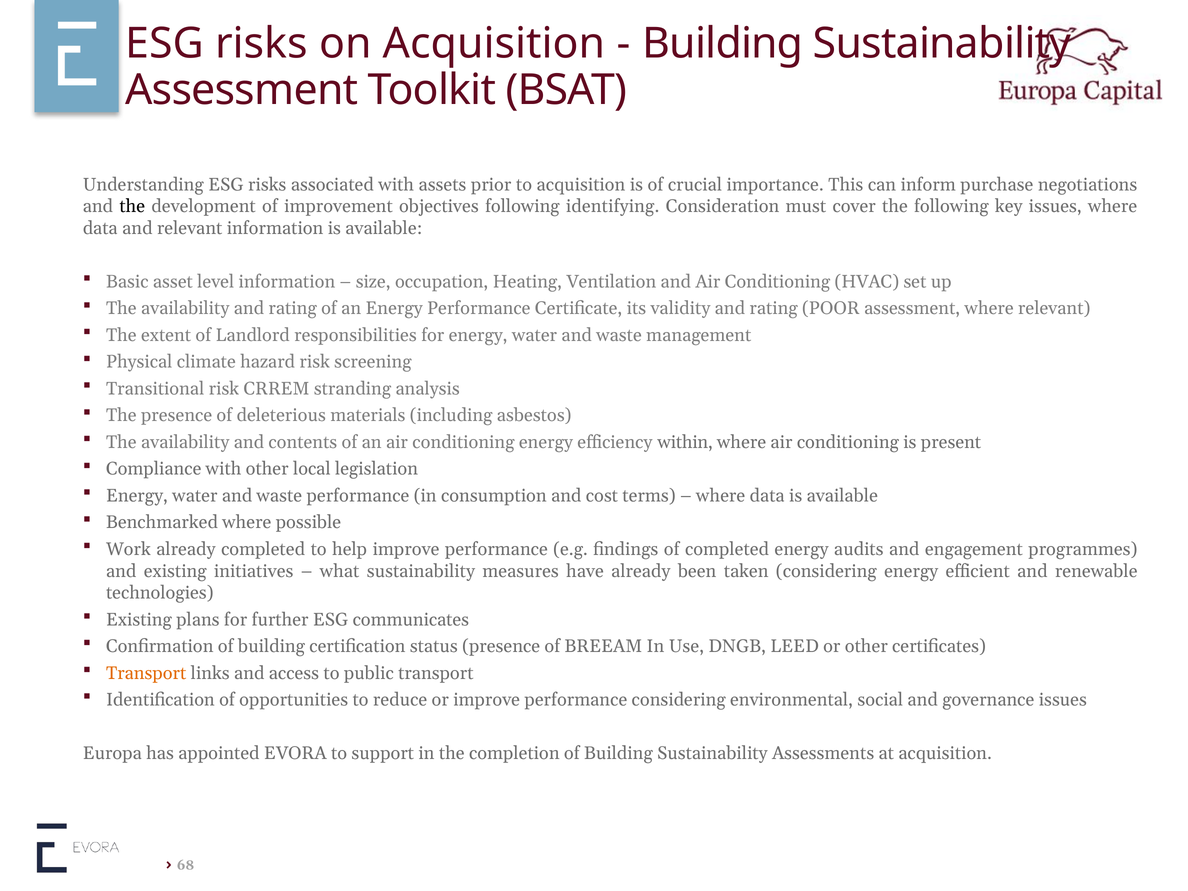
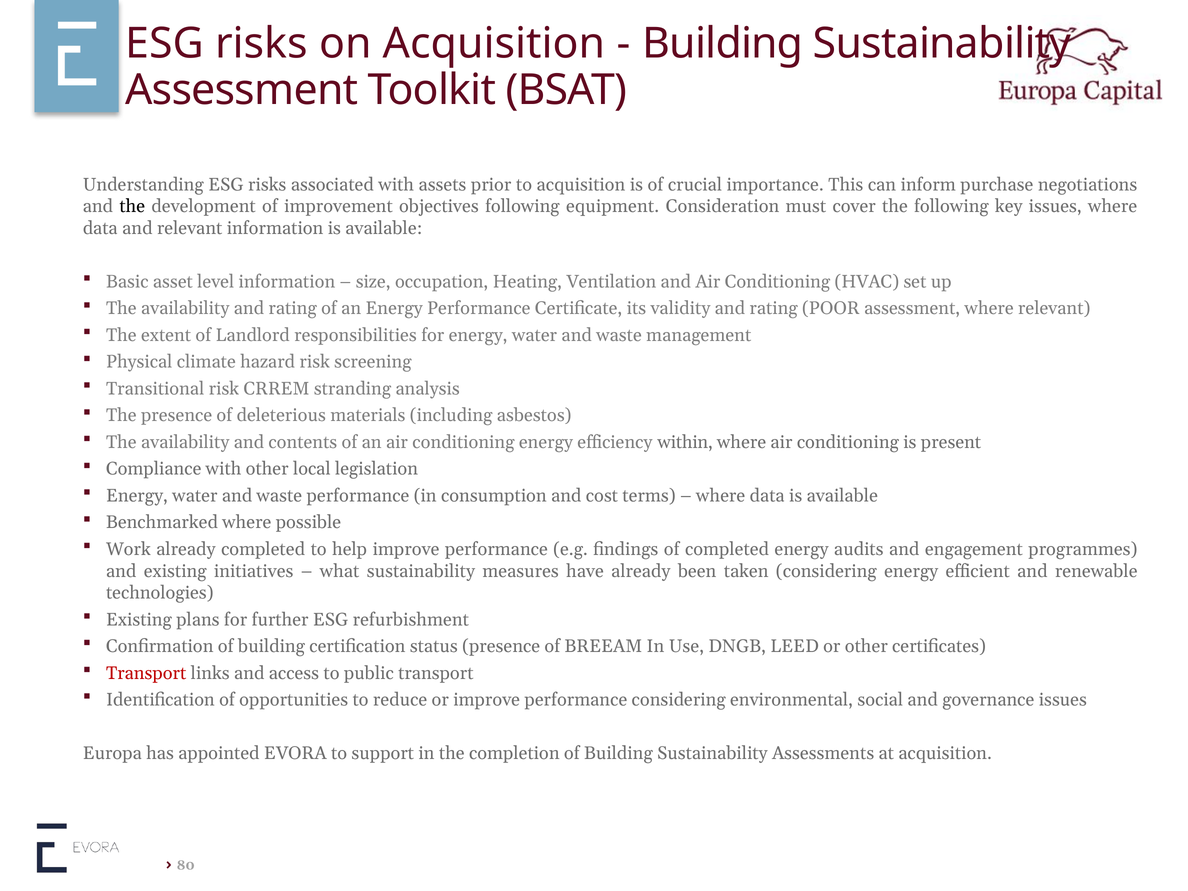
identifying: identifying -> equipment
communicates: communicates -> refurbishment
Transport at (146, 673) colour: orange -> red
68: 68 -> 80
